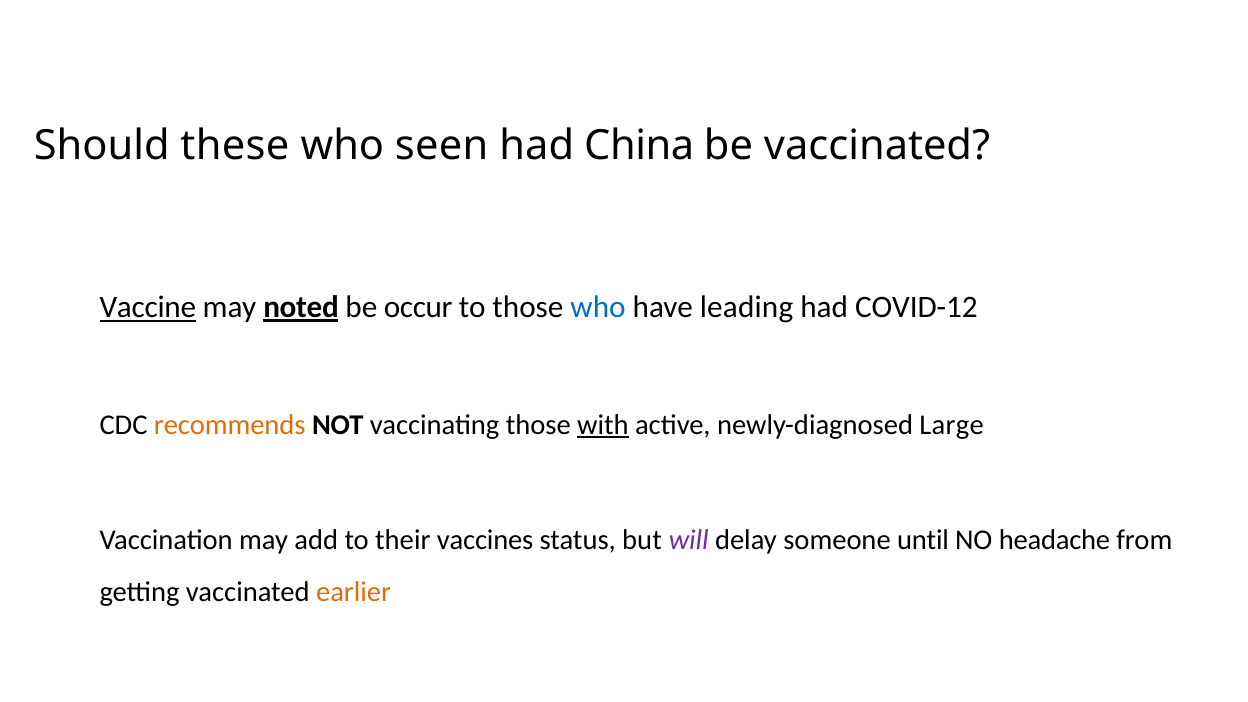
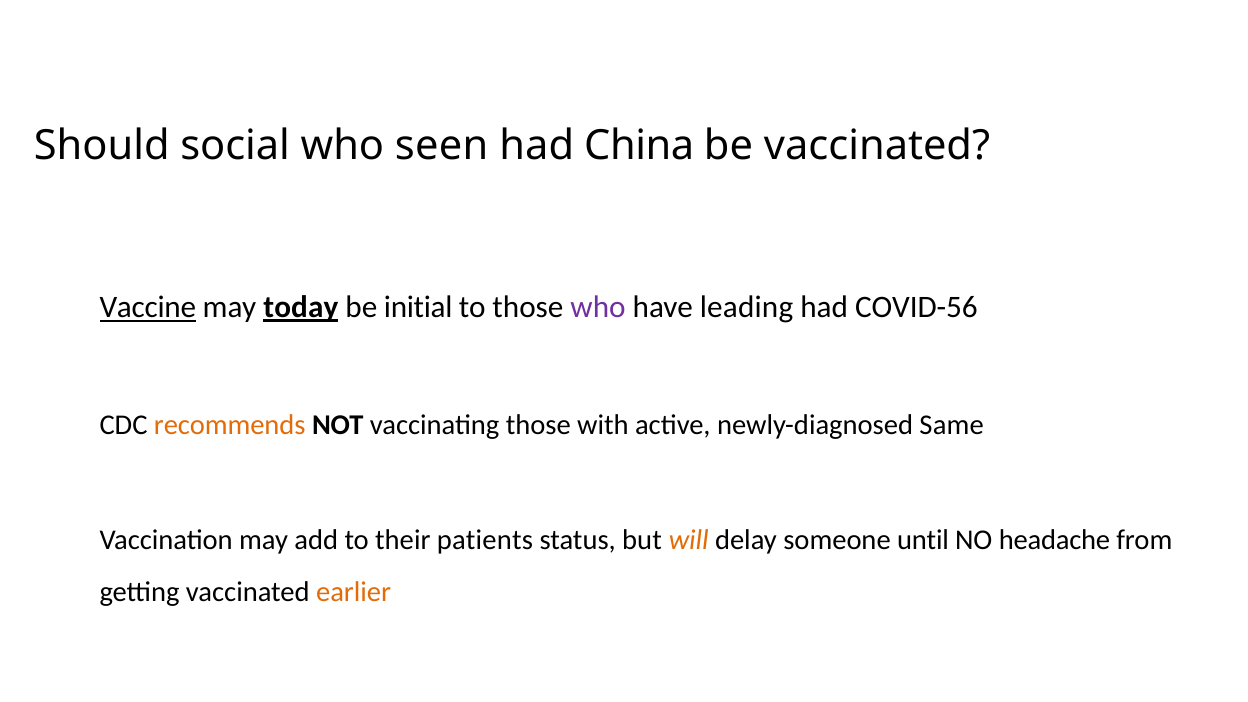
these: these -> social
noted: noted -> today
occur: occur -> initial
who at (598, 307) colour: blue -> purple
COVID-12: COVID-12 -> COVID-56
with underline: present -> none
Large: Large -> Same
vaccines: vaccines -> patients
will colour: purple -> orange
